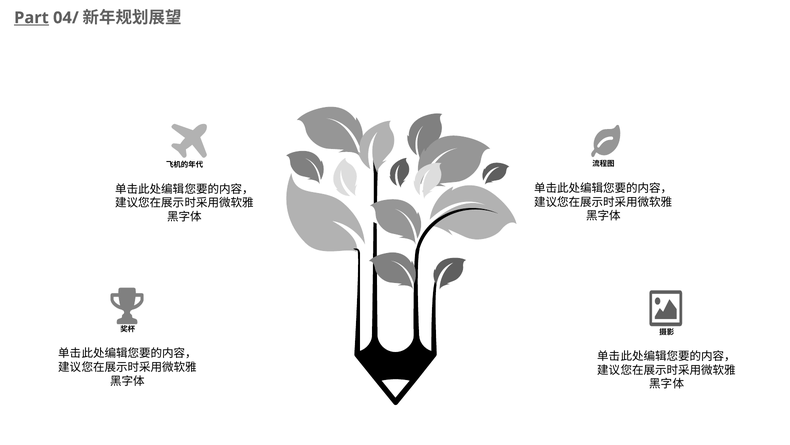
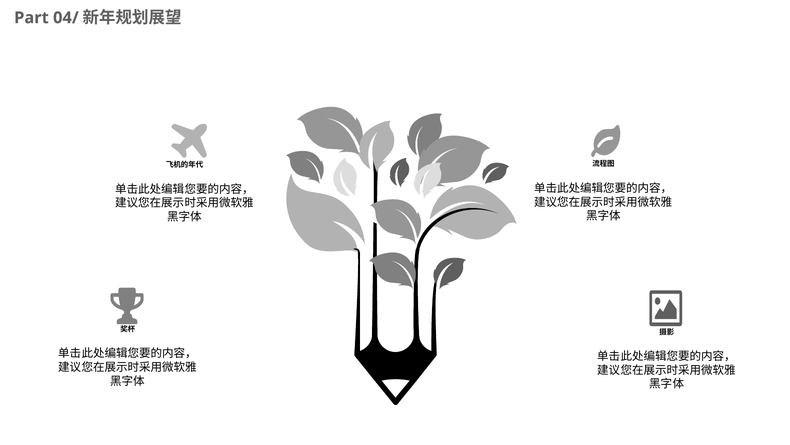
Part underline: present -> none
